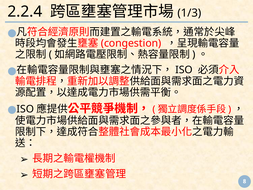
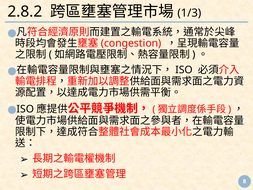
2.2.4: 2.2.4 -> 2.8.2
